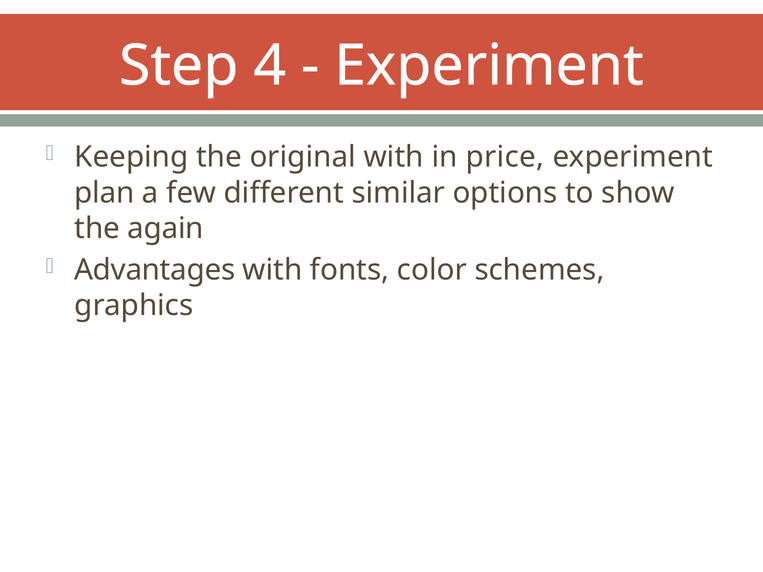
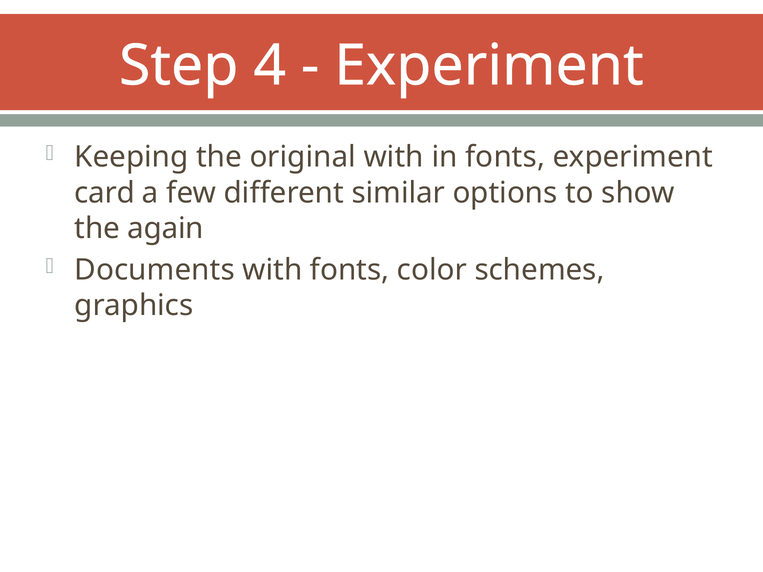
in price: price -> fonts
plan: plan -> card
Advantages: Advantages -> Documents
